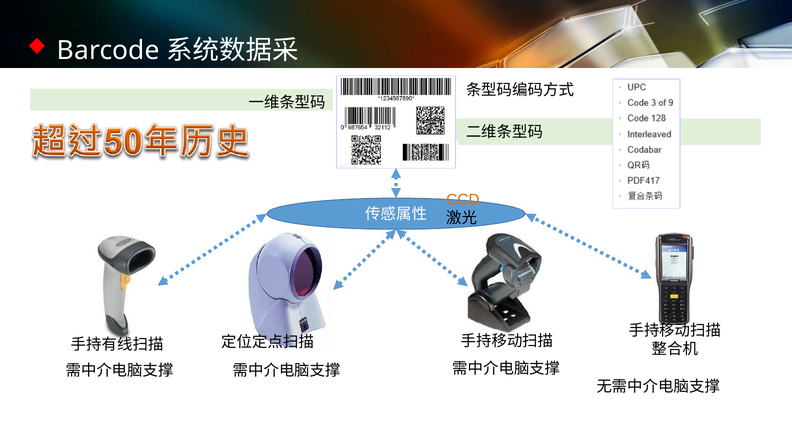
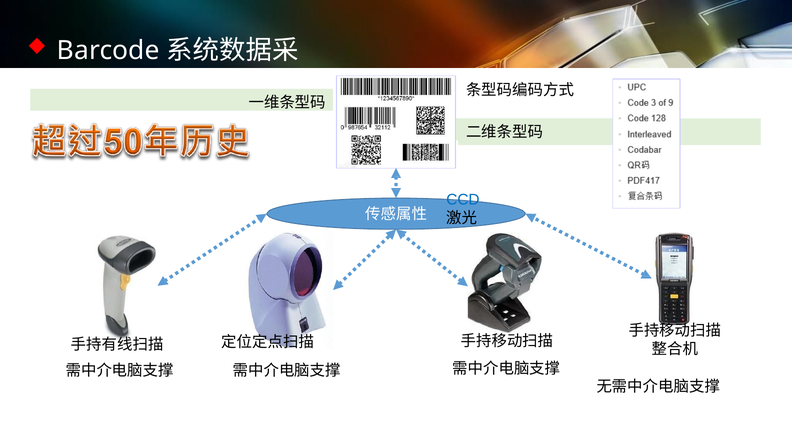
CCD colour: orange -> blue
